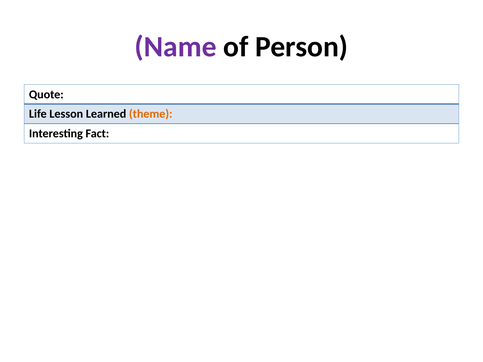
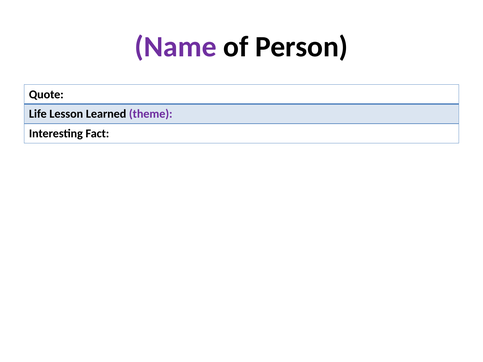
theme colour: orange -> purple
